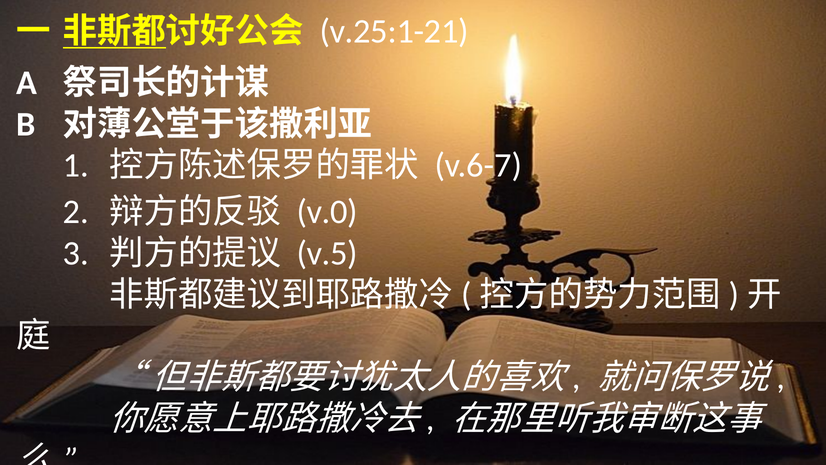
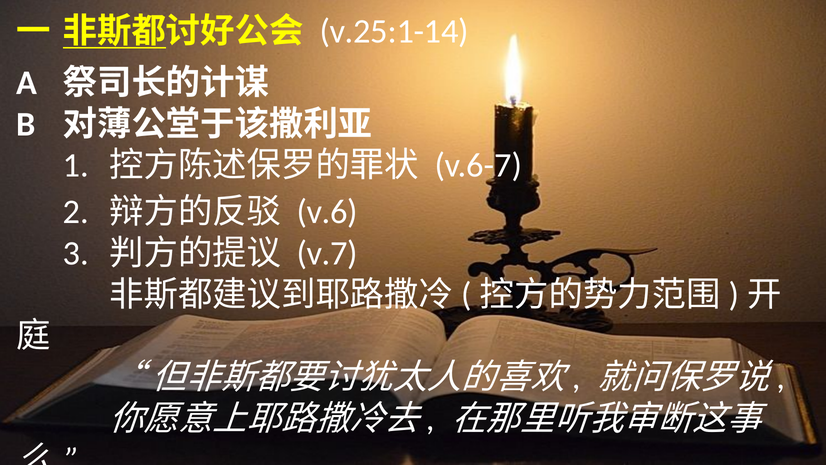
v.25:1-21: v.25:1-21 -> v.25:1-14
v.0: v.0 -> v.6
v.5: v.5 -> v.7
